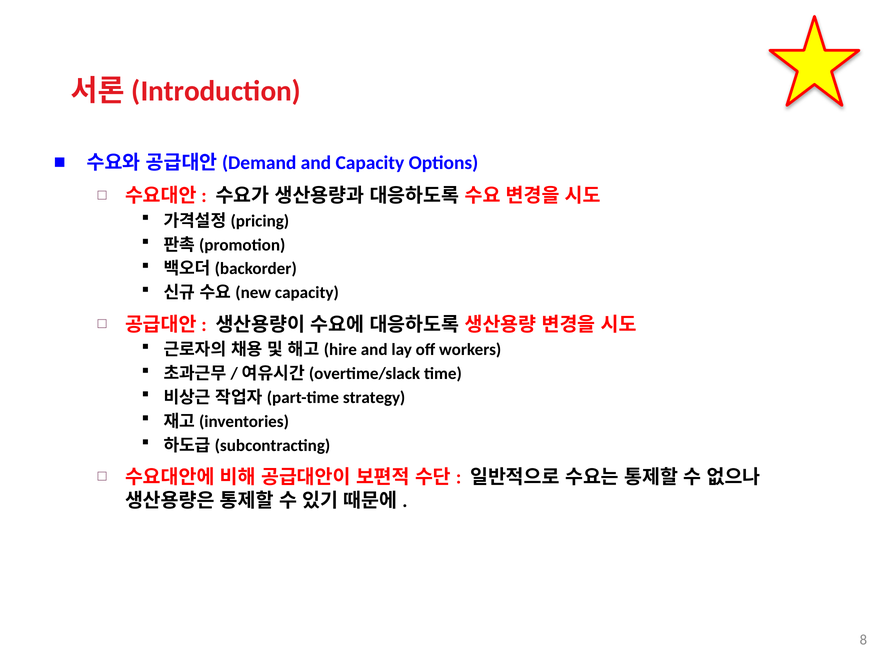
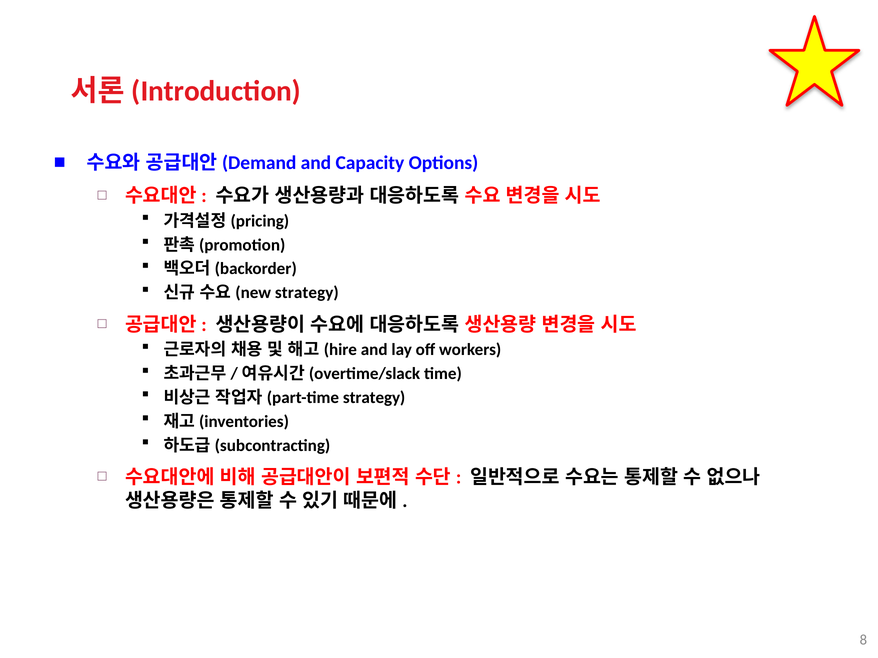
capacity at (307, 293): capacity -> strategy
